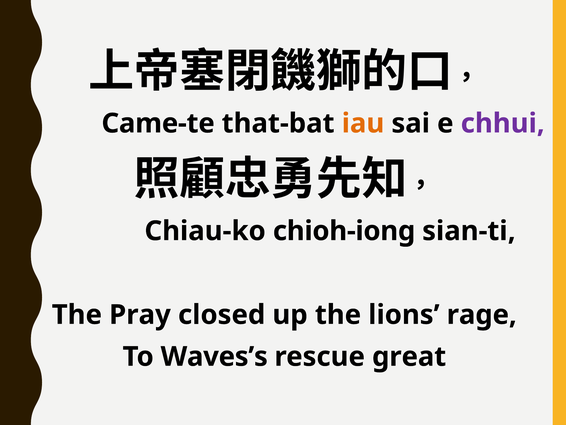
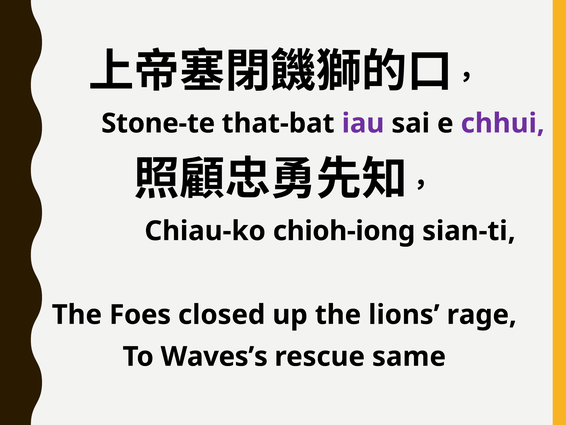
Came-te: Came-te -> Stone-te
iau colour: orange -> purple
Pray: Pray -> Foes
great: great -> same
